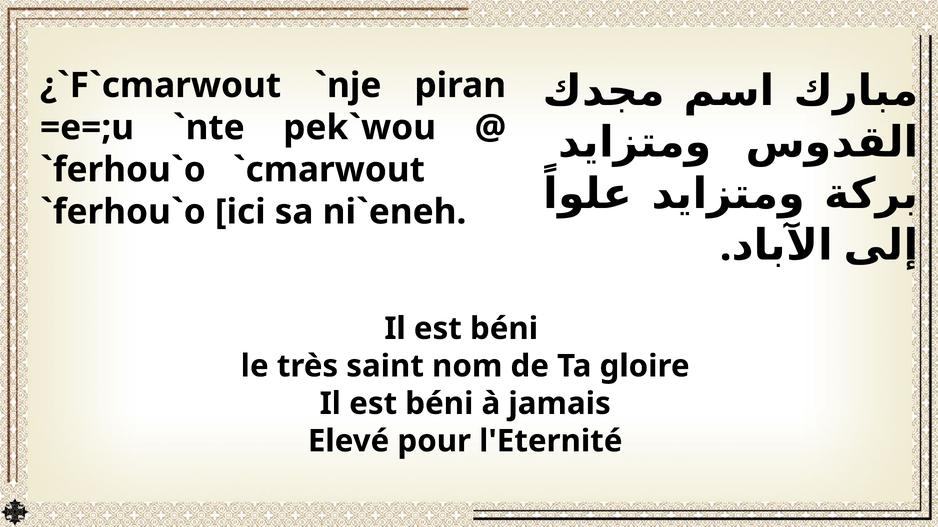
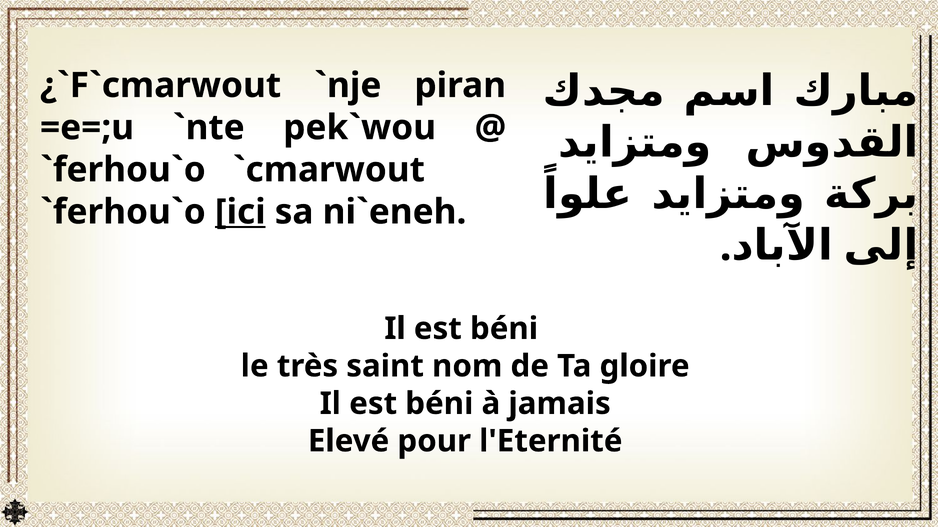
ici underline: none -> present
